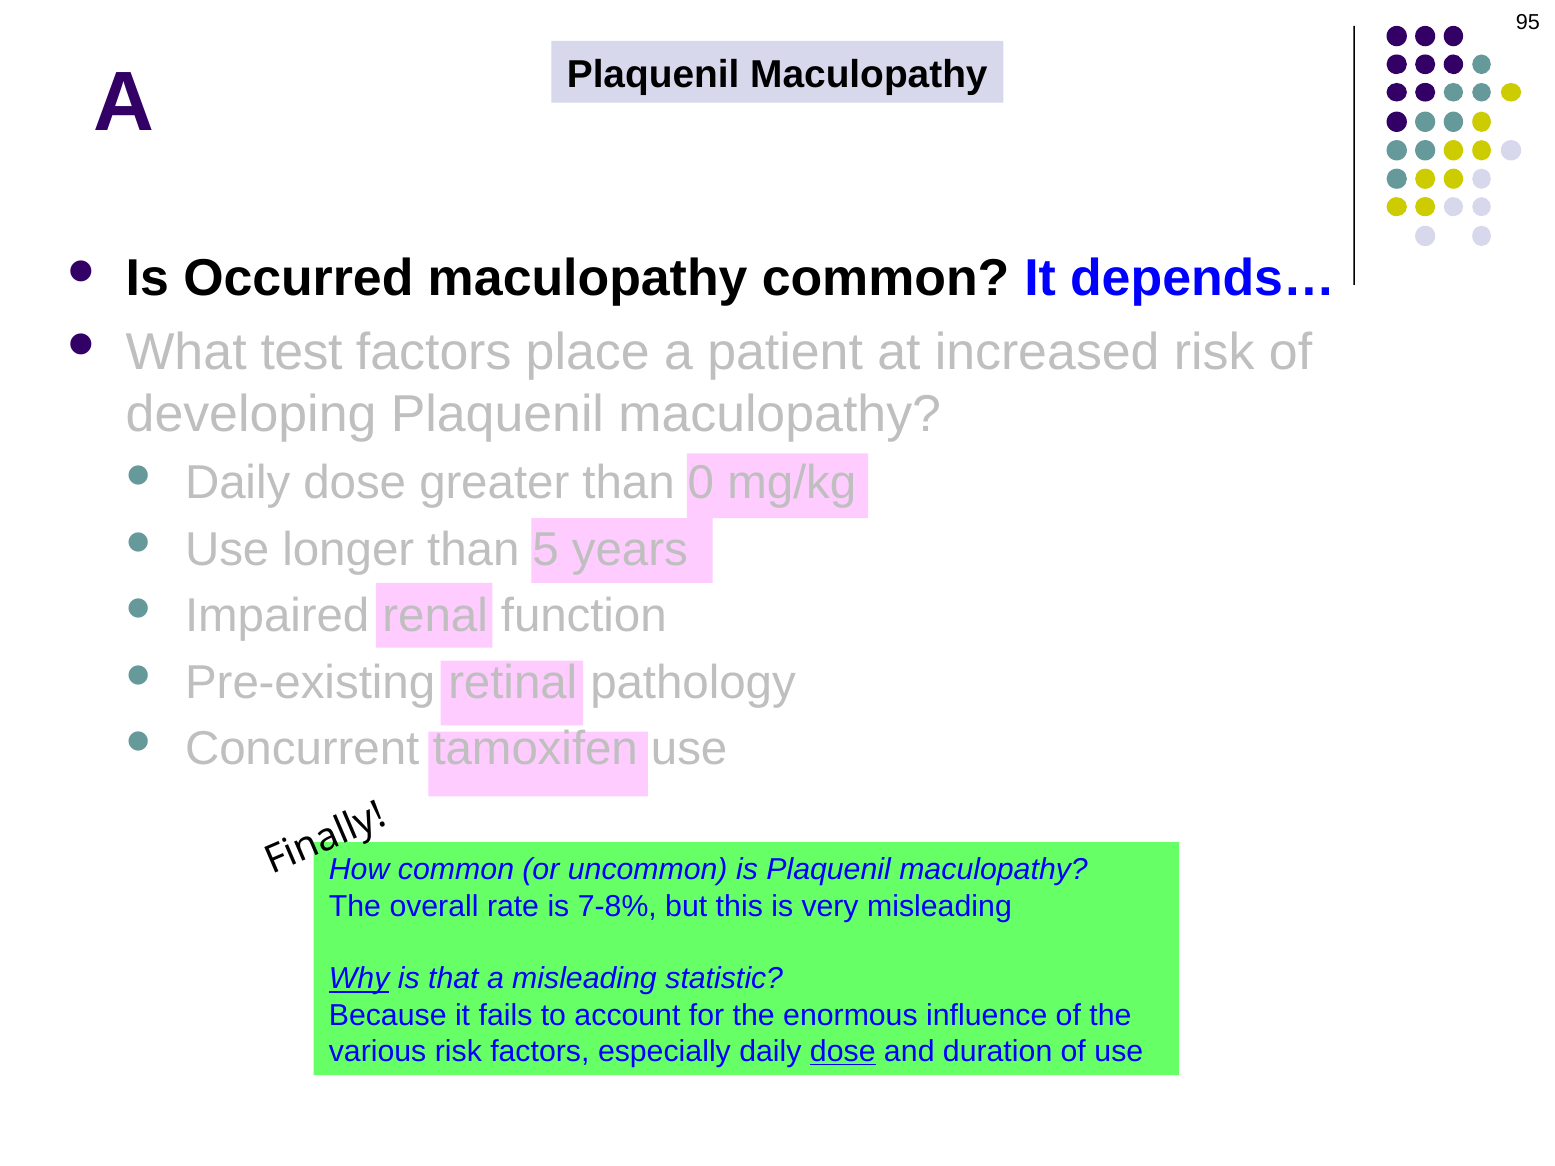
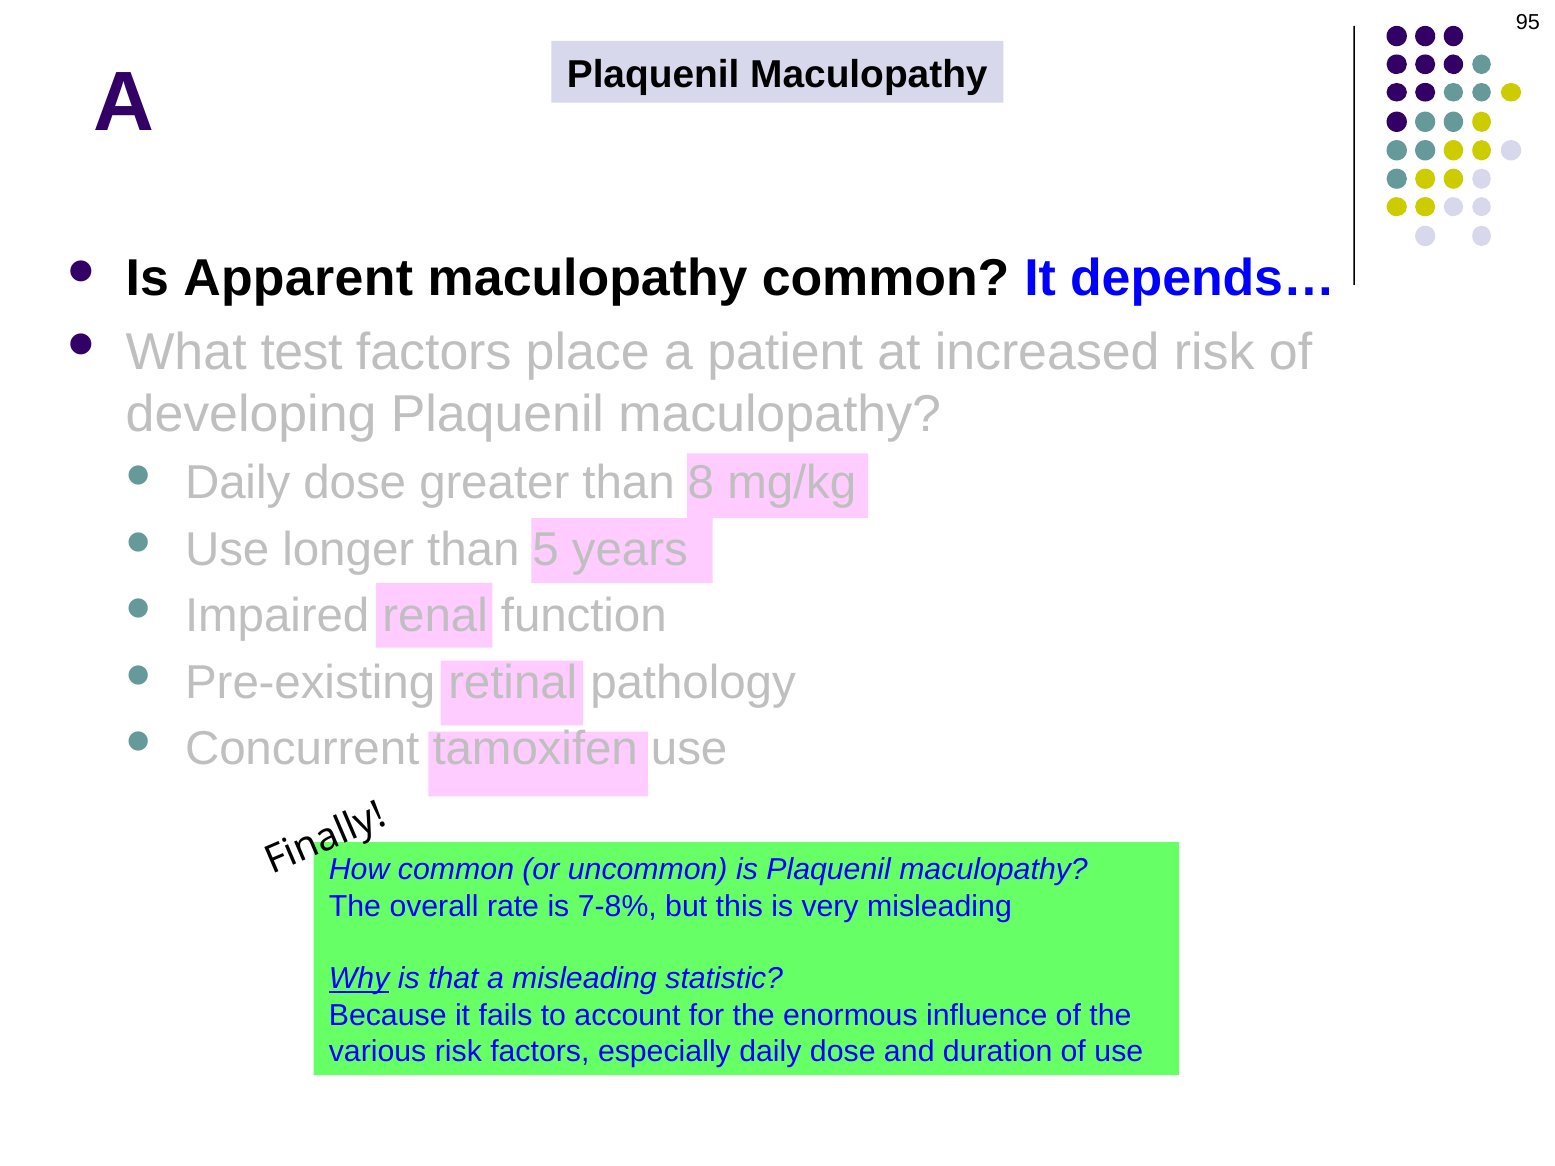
Occurred: Occurred -> Apparent
0: 0 -> 8
dose at (843, 1052) underline: present -> none
